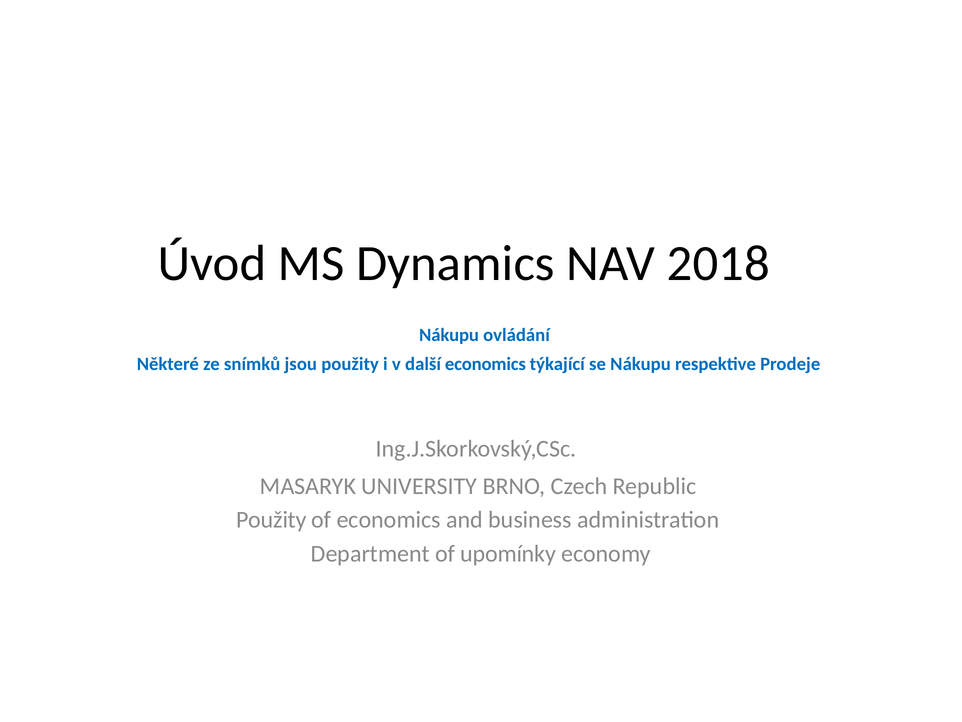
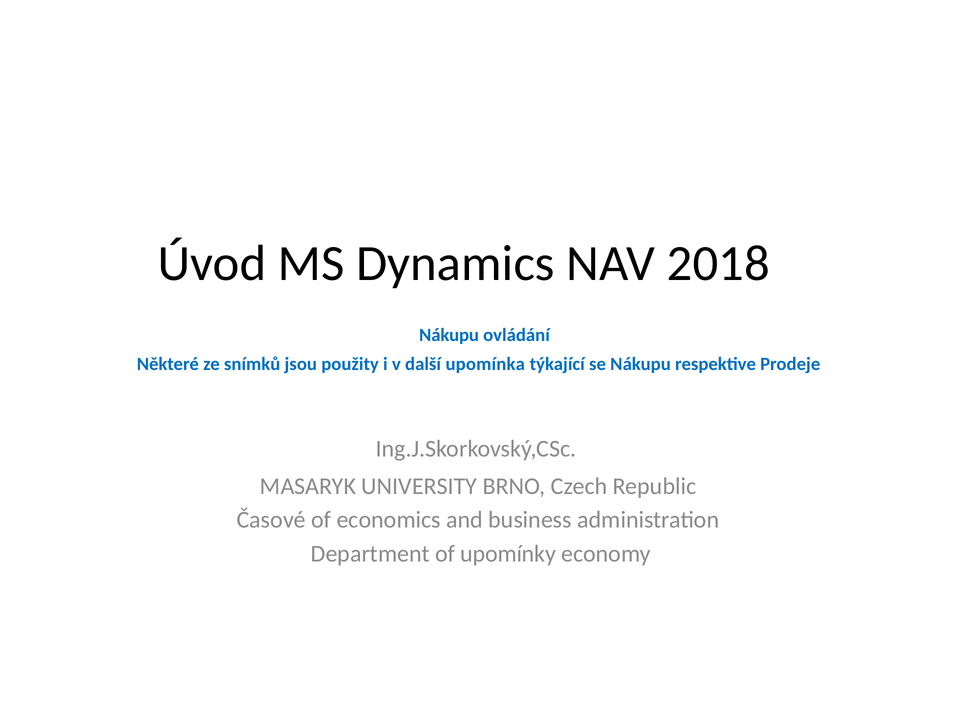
další economics: economics -> upomínka
Použity at (271, 520): Použity -> Časové
